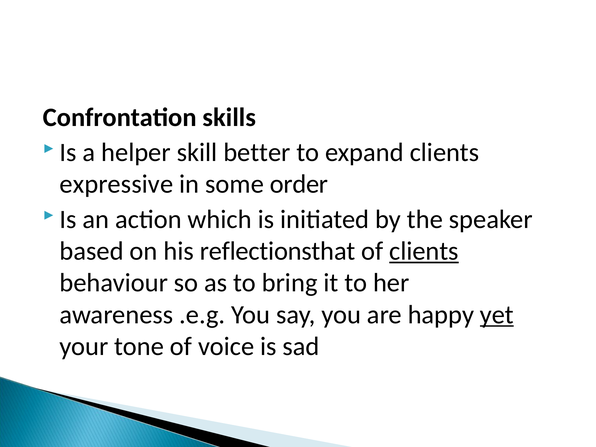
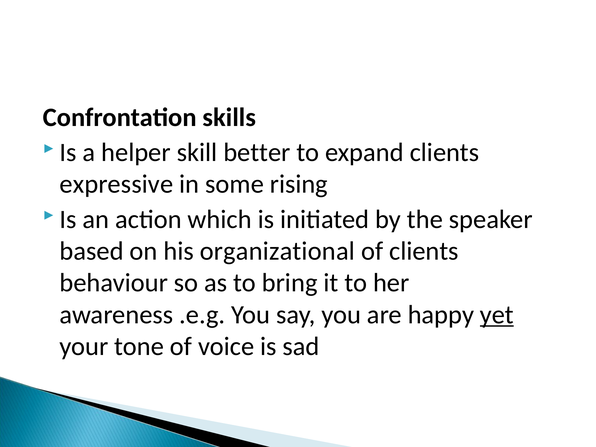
order: order -> rising
reflectionsthat: reflectionsthat -> organizational
clients at (424, 251) underline: present -> none
